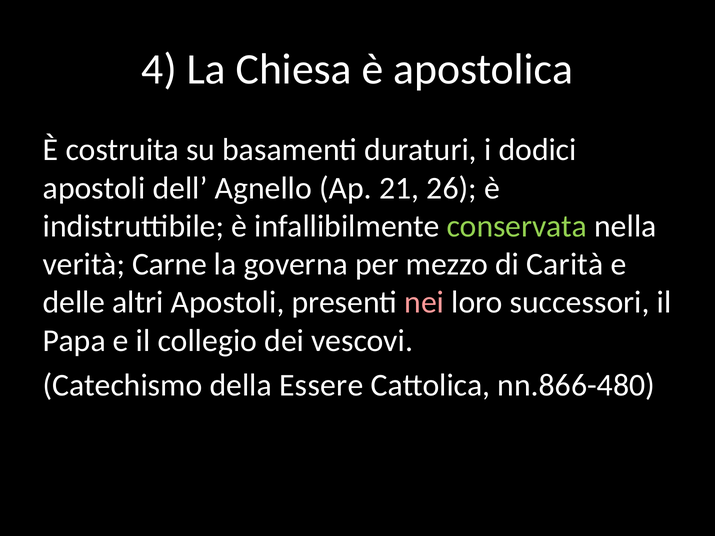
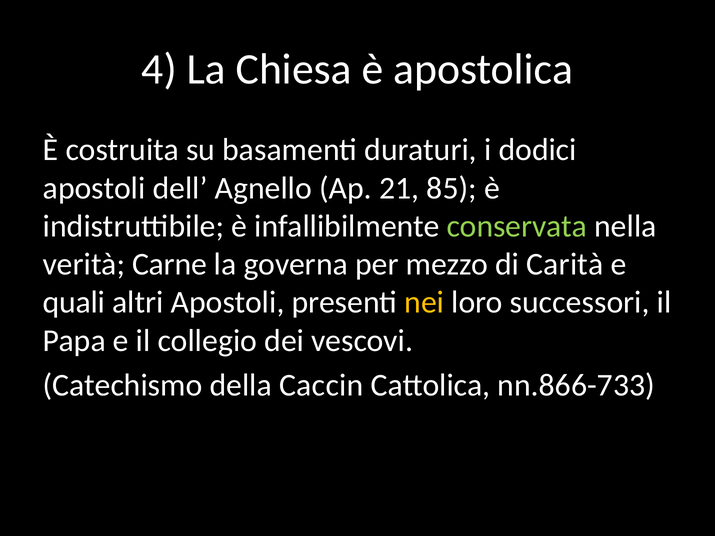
26: 26 -> 85
delle: delle -> quali
nei colour: pink -> yellow
Essere: Essere -> Caccin
nn.866-480: nn.866-480 -> nn.866-733
